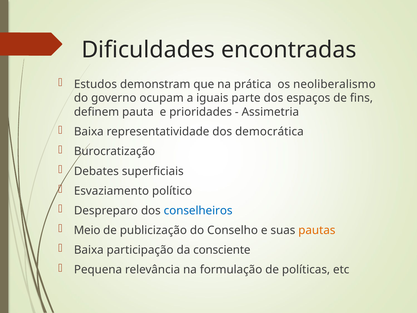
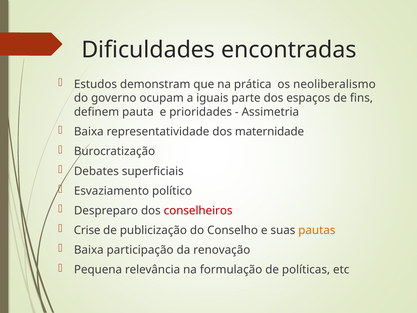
democrática: democrática -> maternidade
conselheiros colour: blue -> red
Meio: Meio -> Crise
consciente: consciente -> renovação
